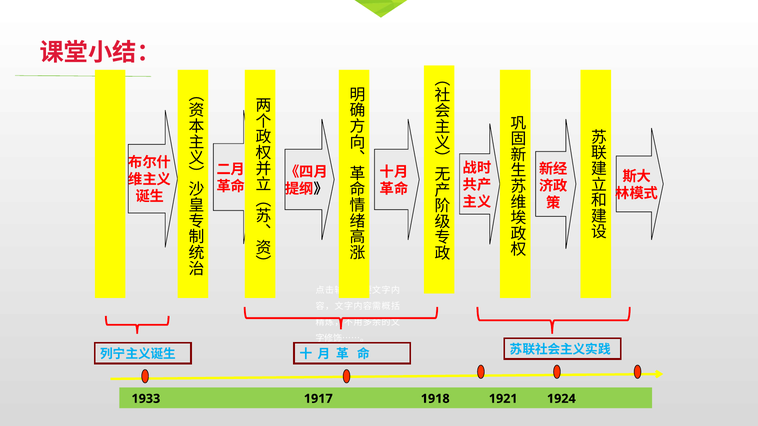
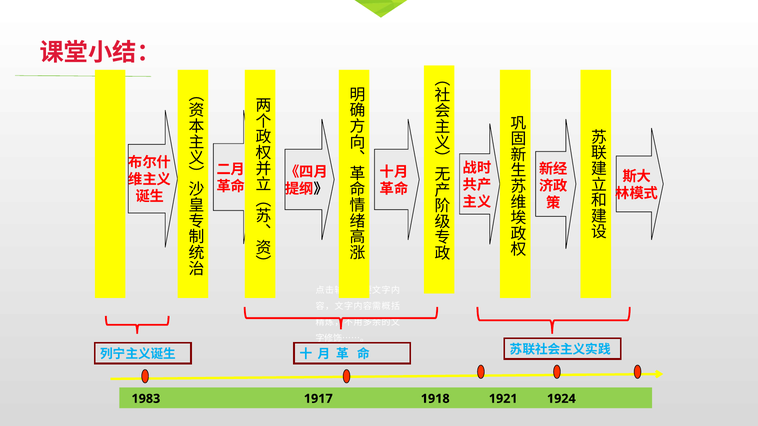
1933: 1933 -> 1983
